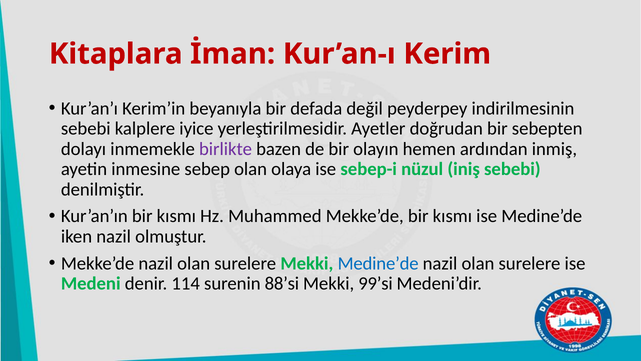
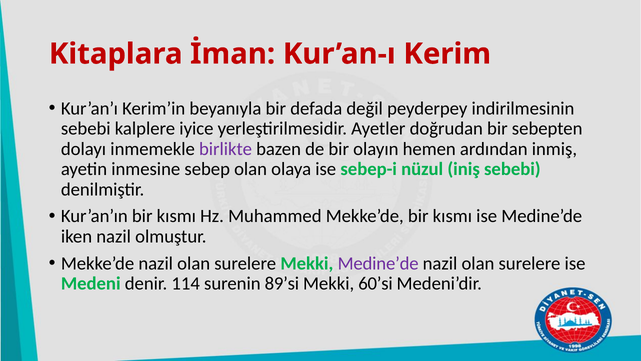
Medine’de at (378, 263) colour: blue -> purple
88’si: 88’si -> 89’si
99’si: 99’si -> 60’si
